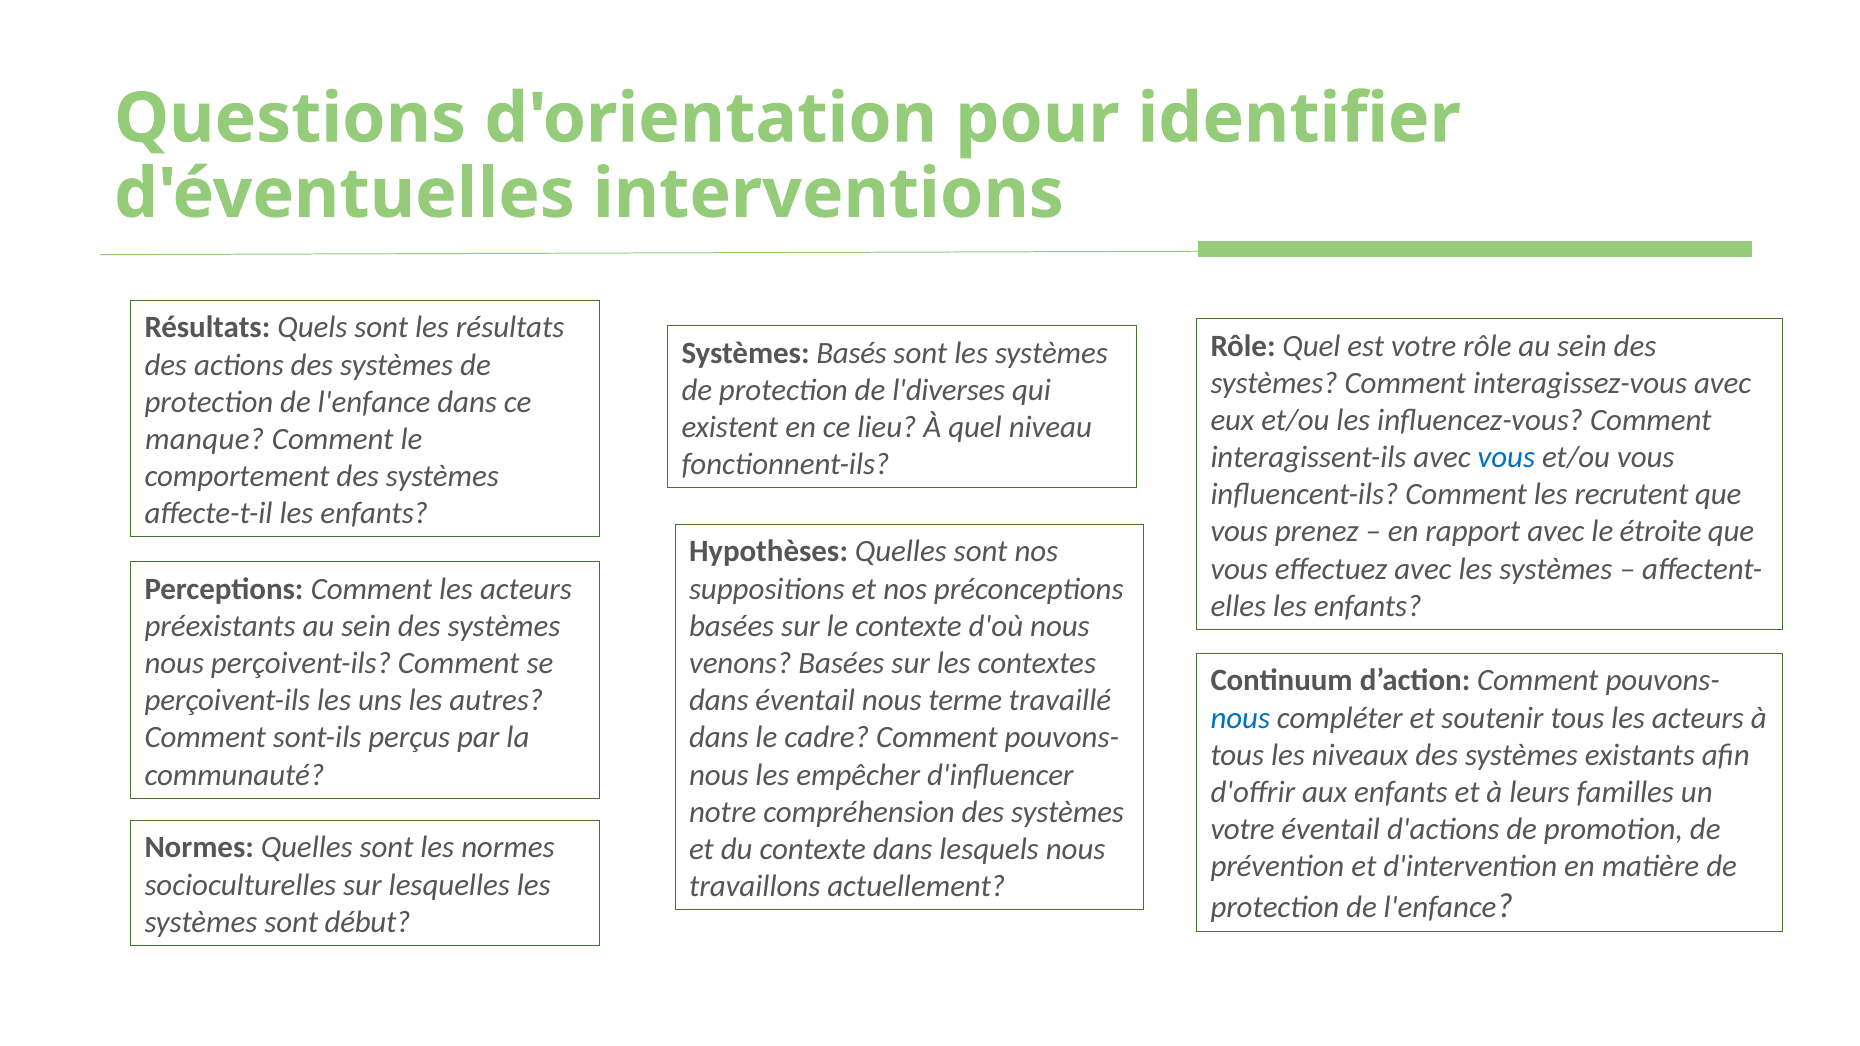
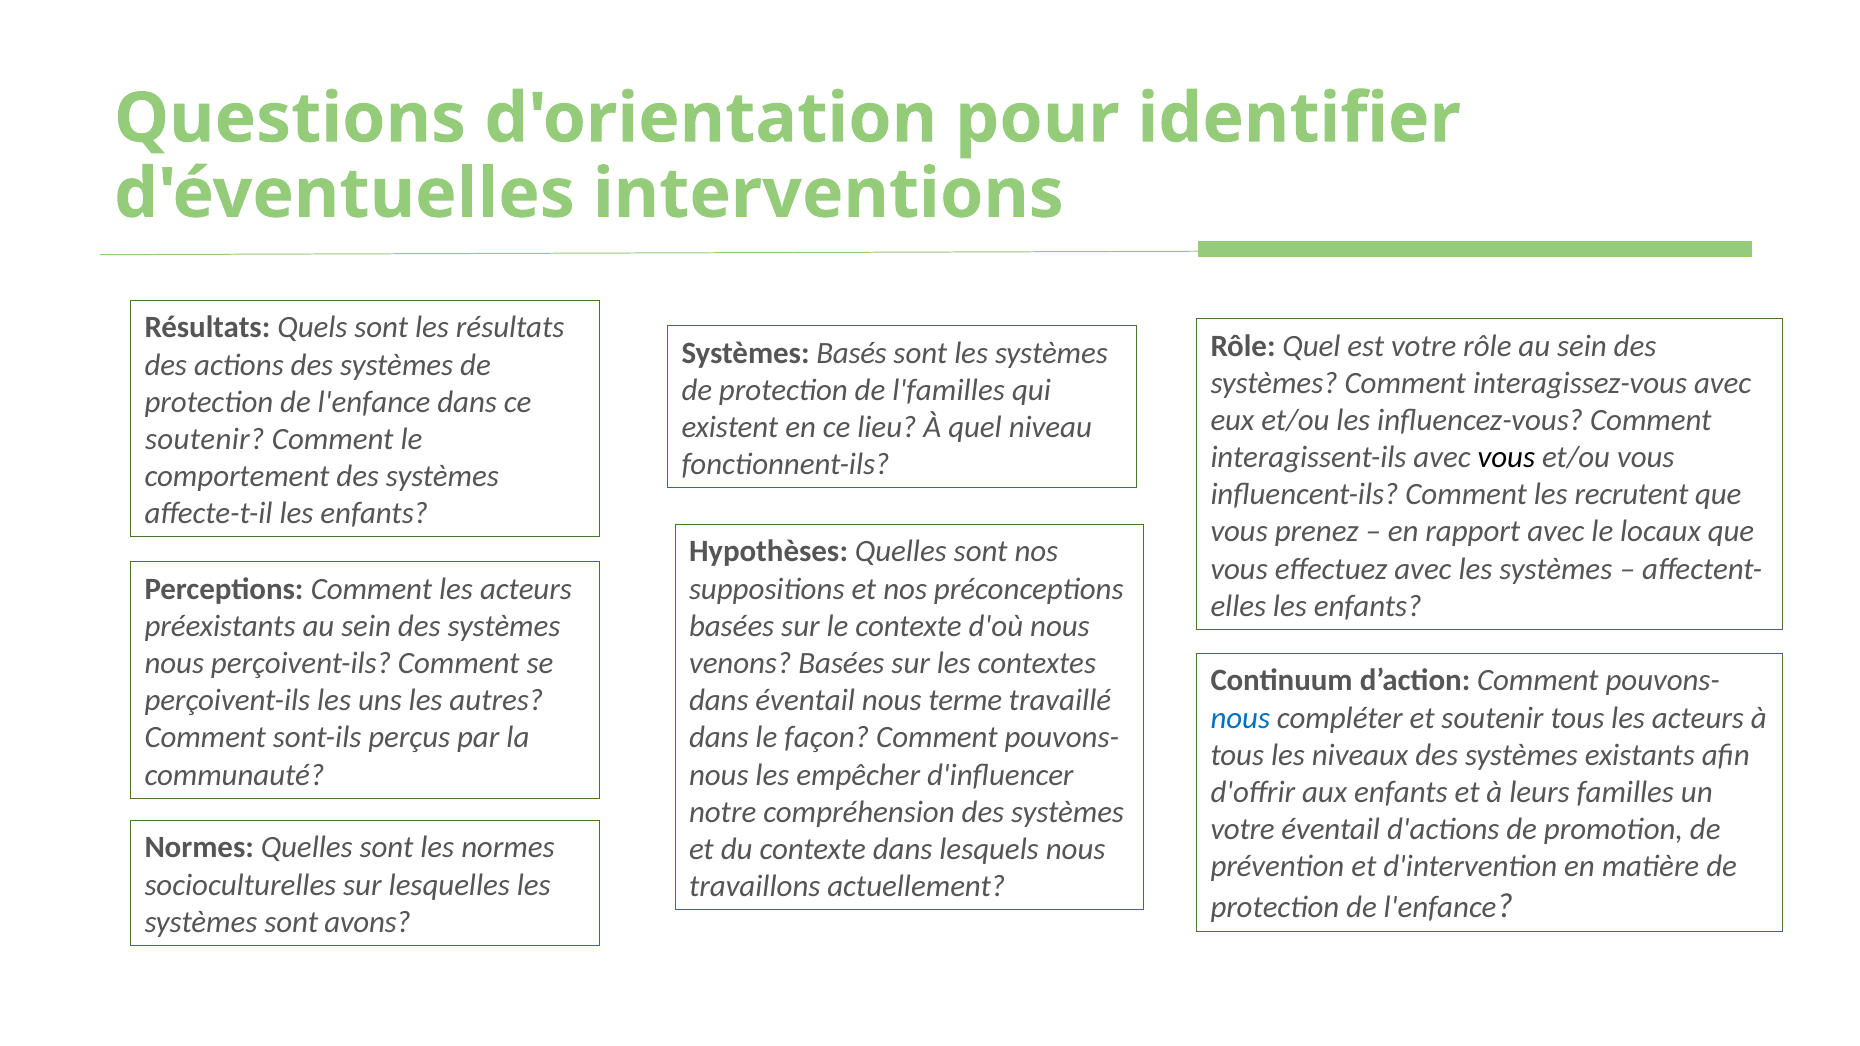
l'diverses: l'diverses -> l'familles
manque at (205, 439): manque -> soutenir
vous at (1506, 457) colour: blue -> black
étroite: étroite -> locaux
cadre: cadre -> façon
début: début -> avons
